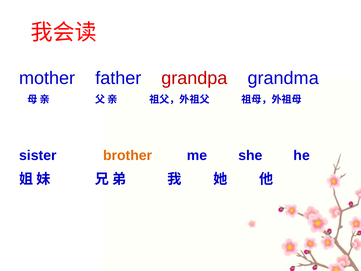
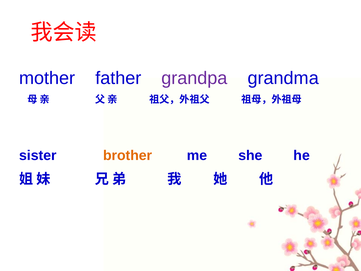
grandpa colour: red -> purple
